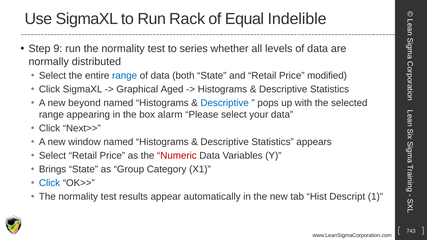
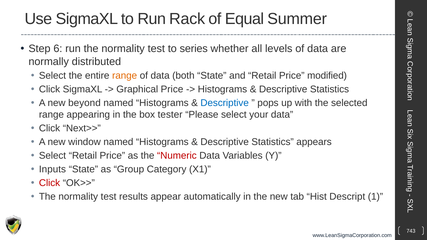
Indelible: Indelible -> Summer
9: 9 -> 6
range at (125, 76) colour: blue -> orange
Graphical Aged: Aged -> Price
alarm: alarm -> tester
Brings: Brings -> Inputs
Click at (50, 183) colour: blue -> red
